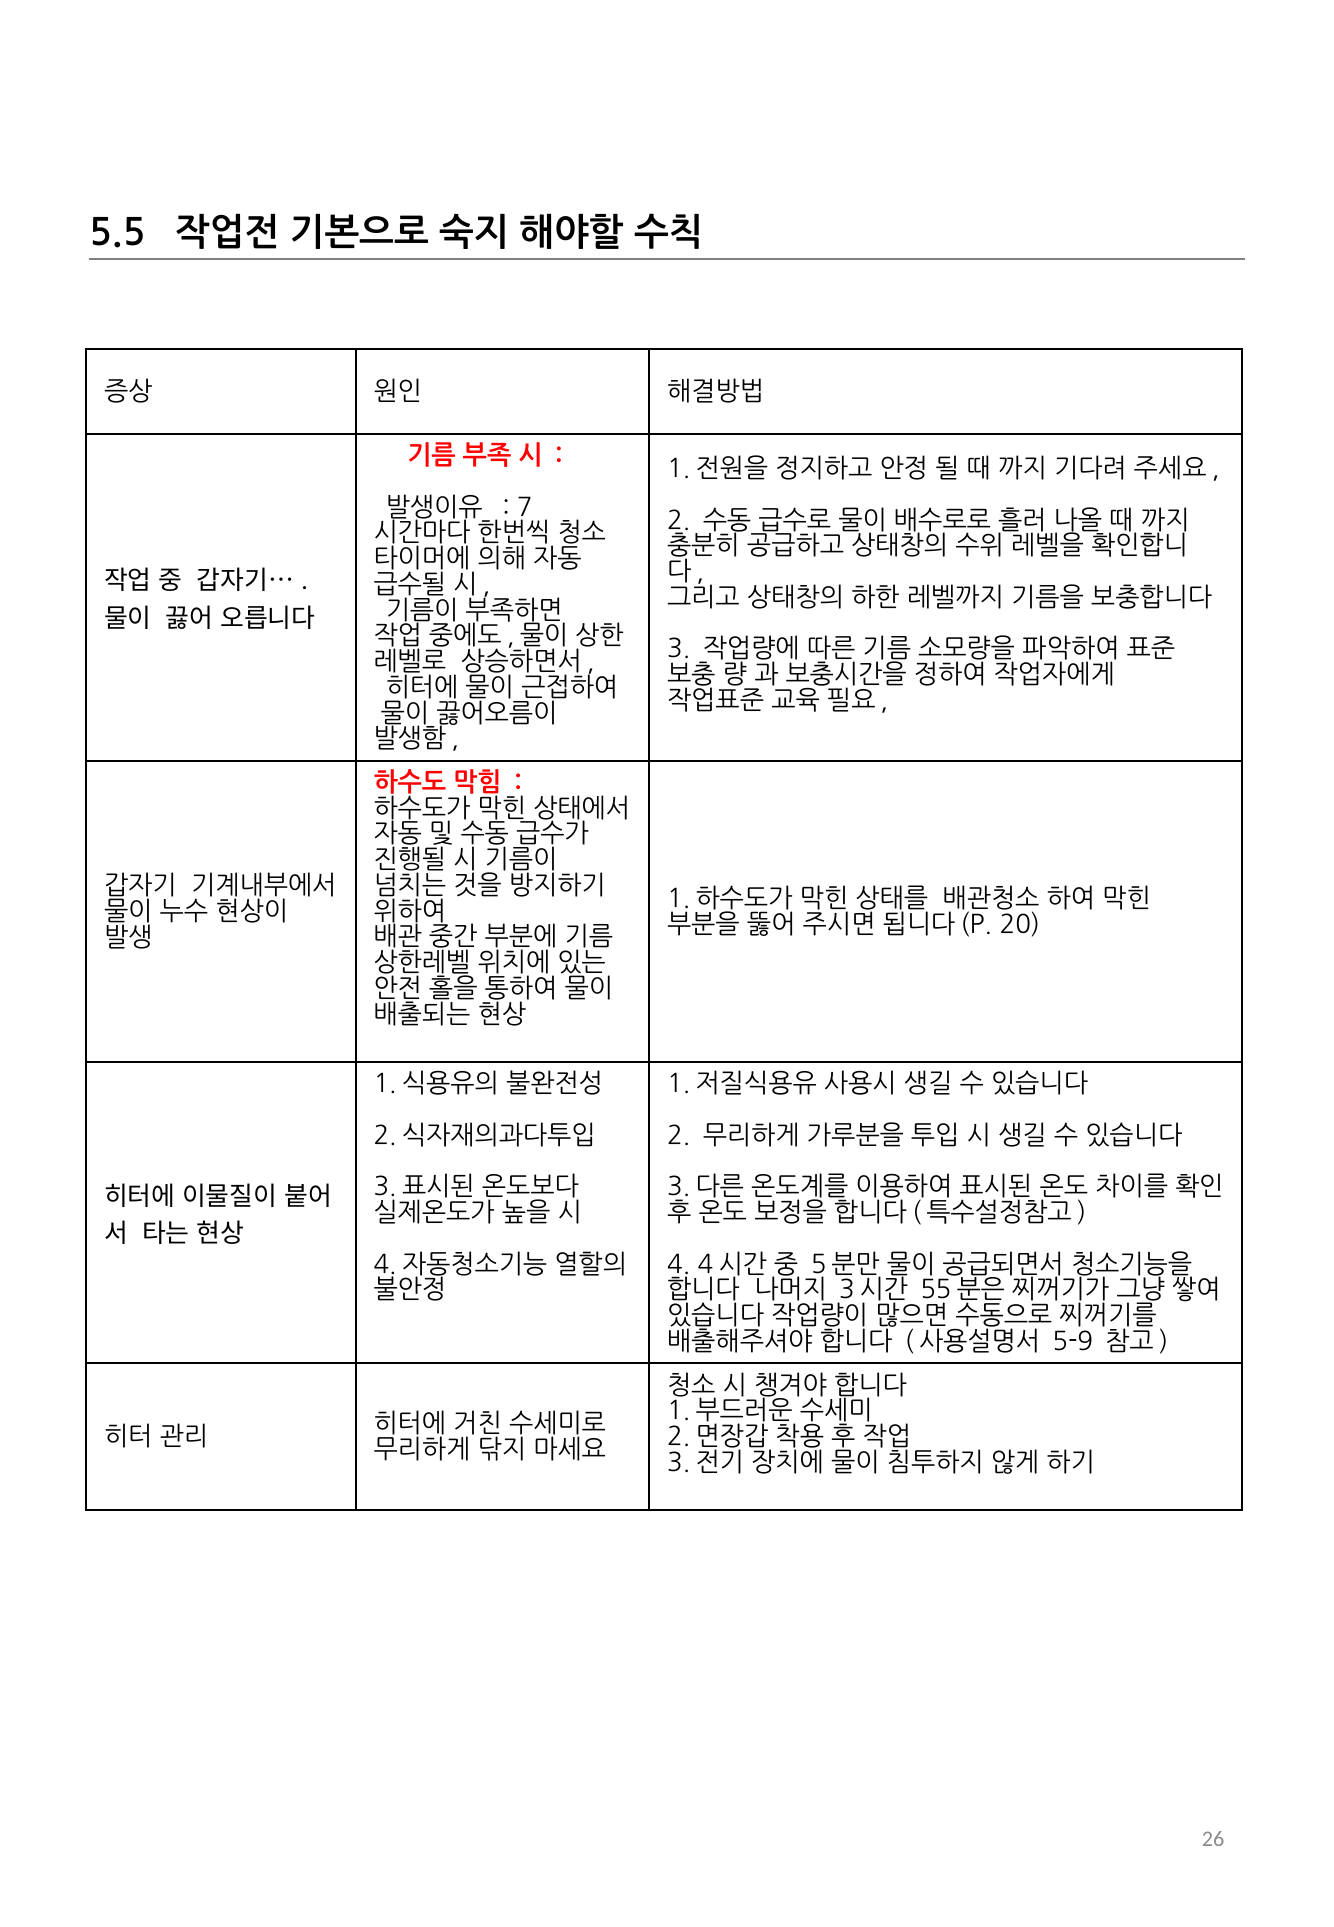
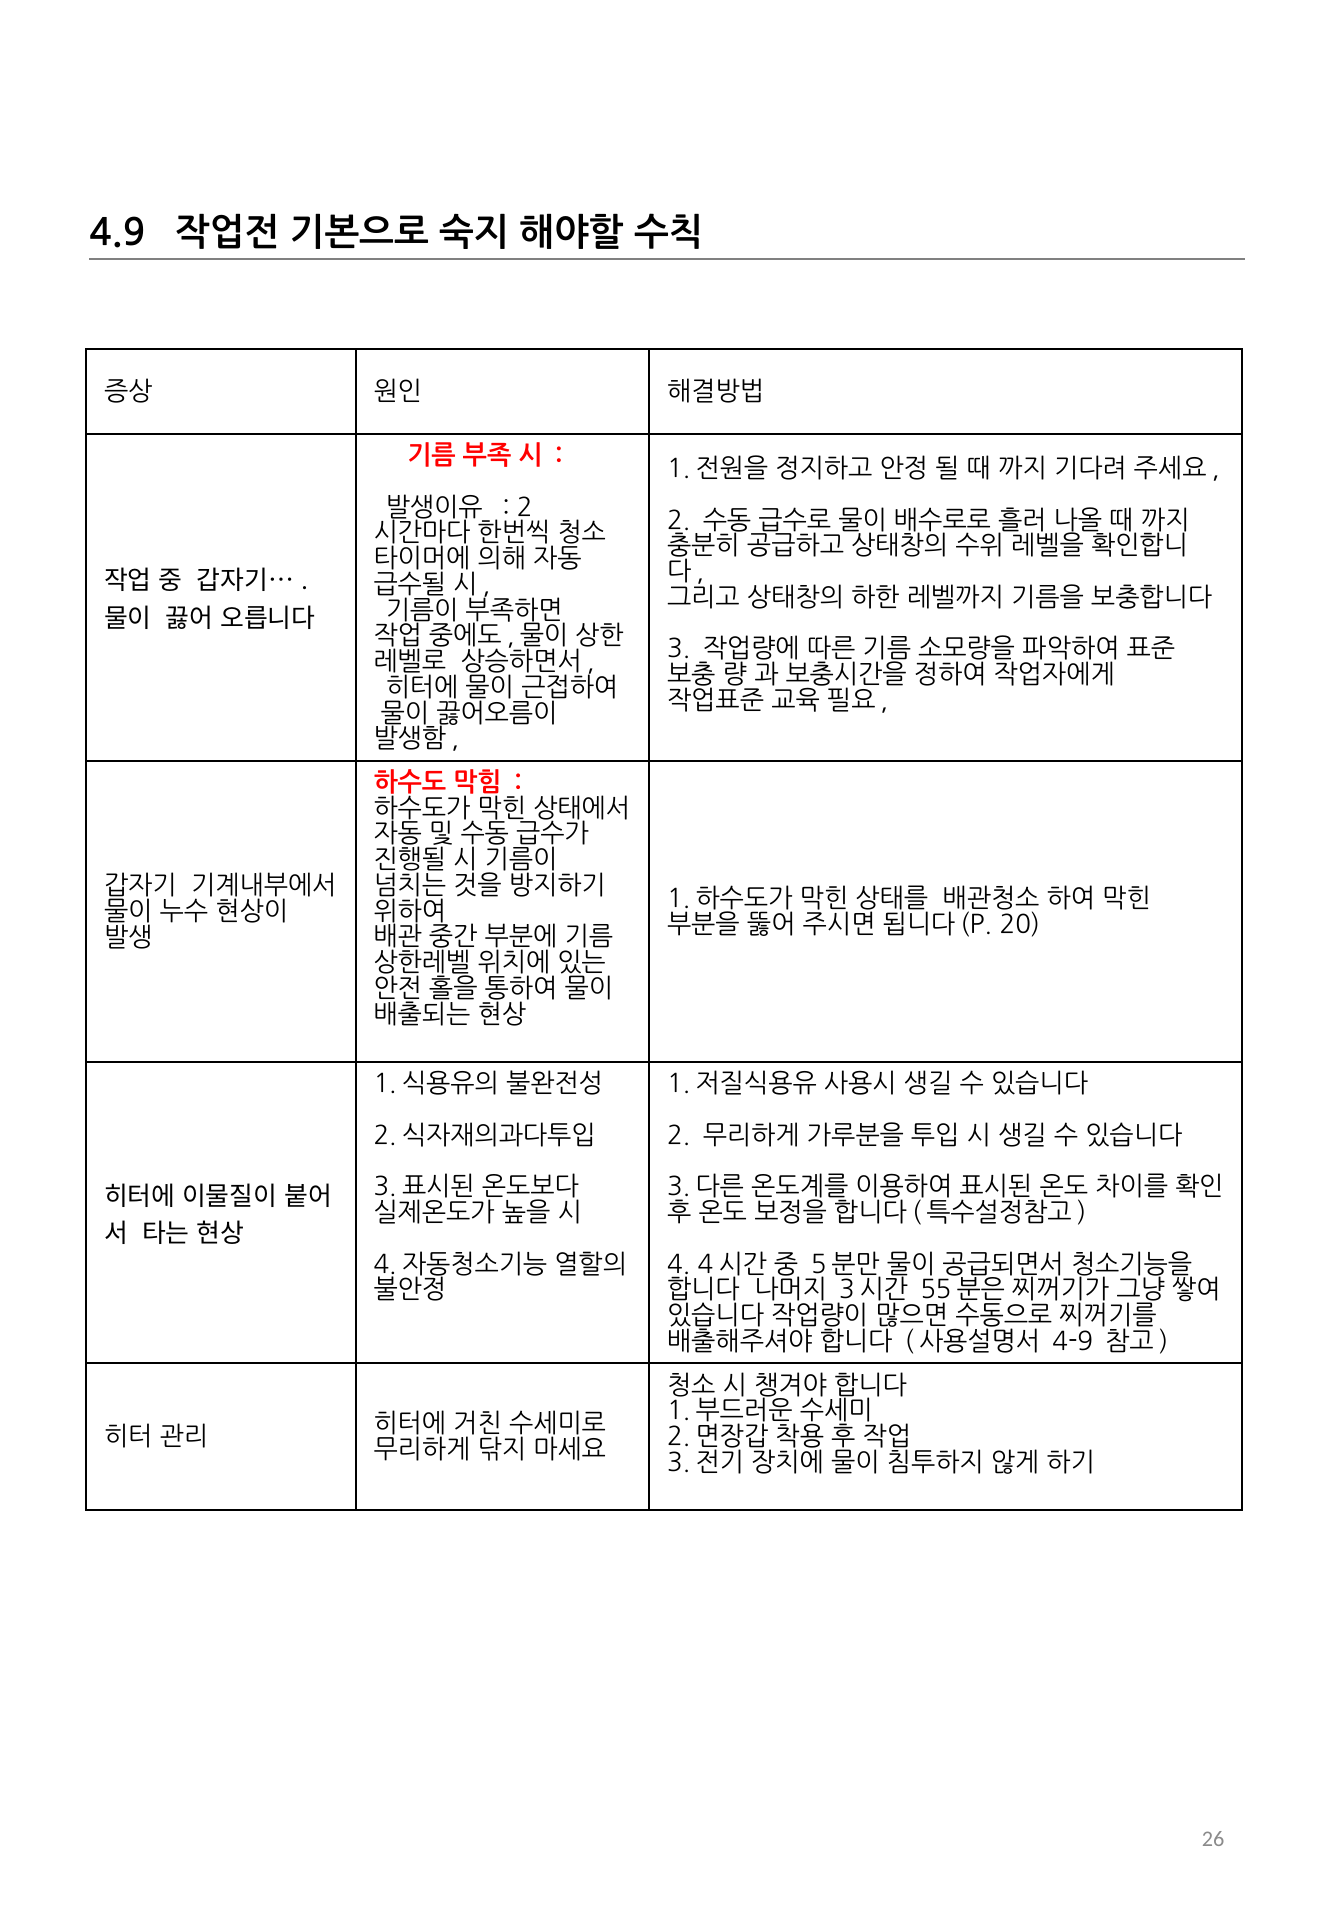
5.5: 5.5 -> 4.9
7 at (525, 507): 7 -> 2
5-9: 5-9 -> 4-9
